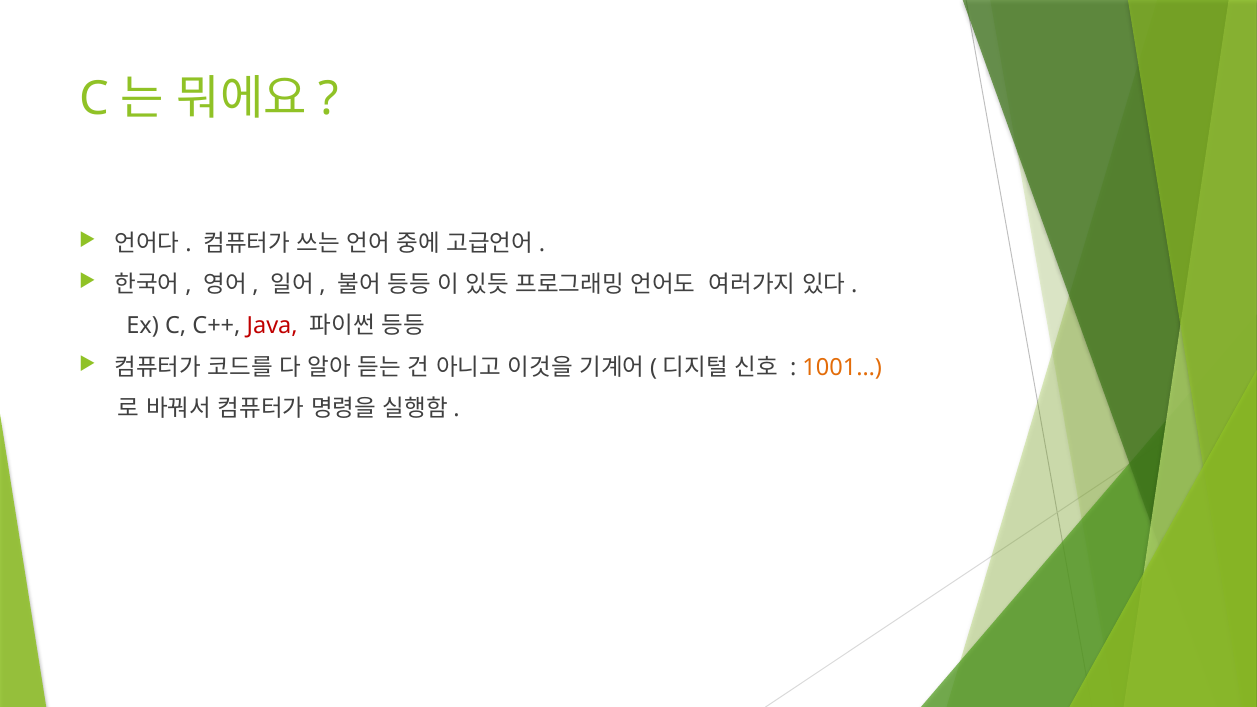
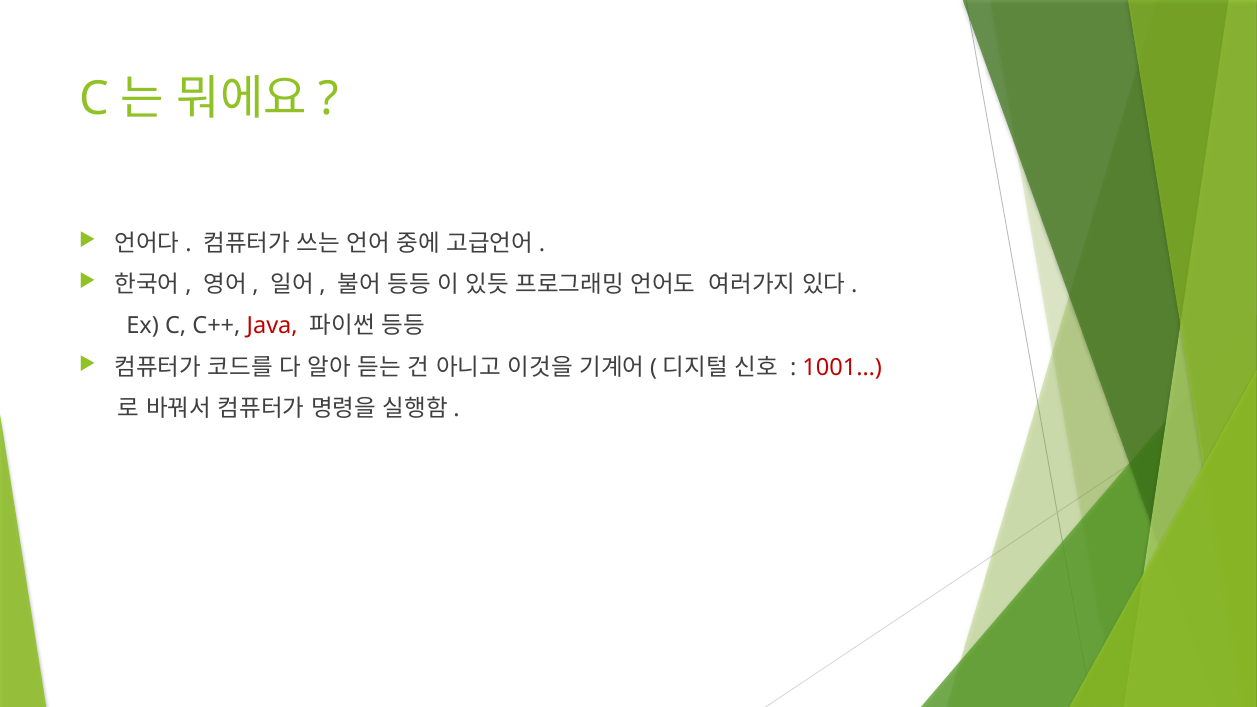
1001… colour: orange -> red
